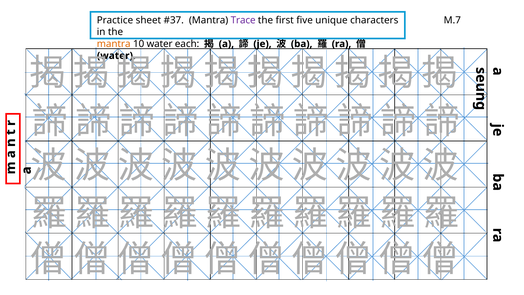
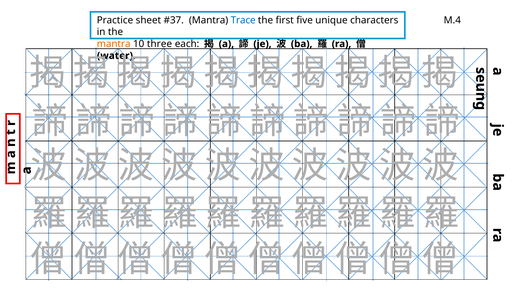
M.7: M.7 -> M.4
Trace colour: purple -> blue
10 water: water -> three
